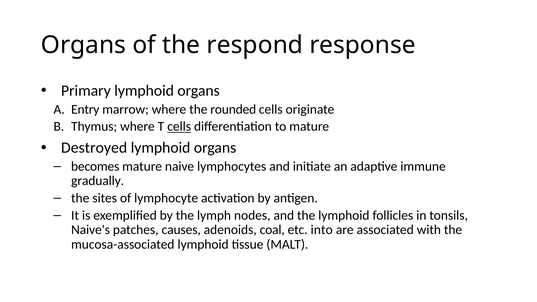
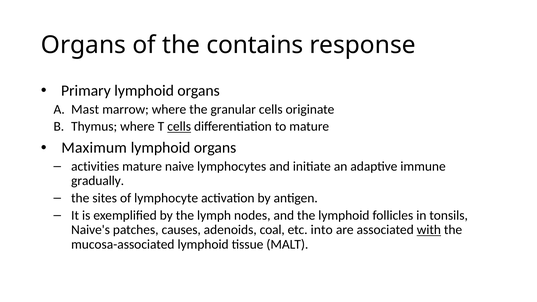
respond: respond -> contains
Entry: Entry -> Mast
rounded: rounded -> granular
Destroyed: Destroyed -> Maximum
becomes: becomes -> activities
with underline: none -> present
